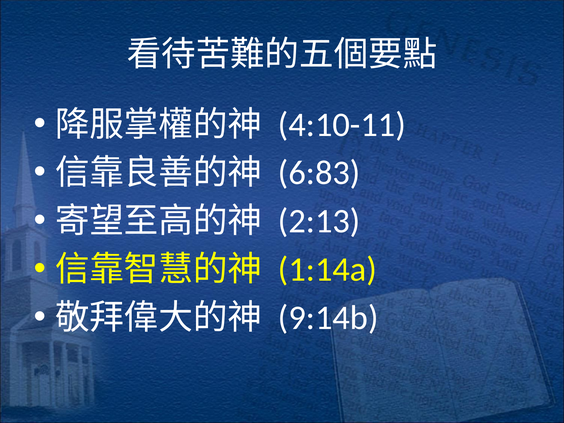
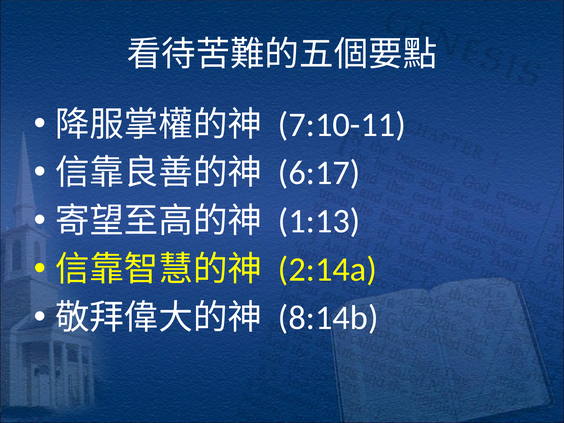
4:10-11: 4:10-11 -> 7:10-11
6:83: 6:83 -> 6:17
2:13: 2:13 -> 1:13
1:14a: 1:14a -> 2:14a
9:14b: 9:14b -> 8:14b
